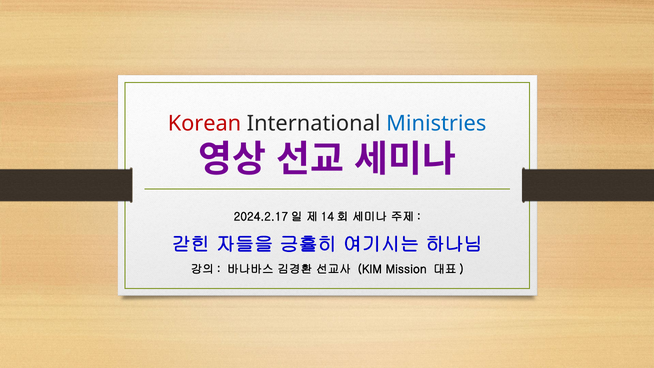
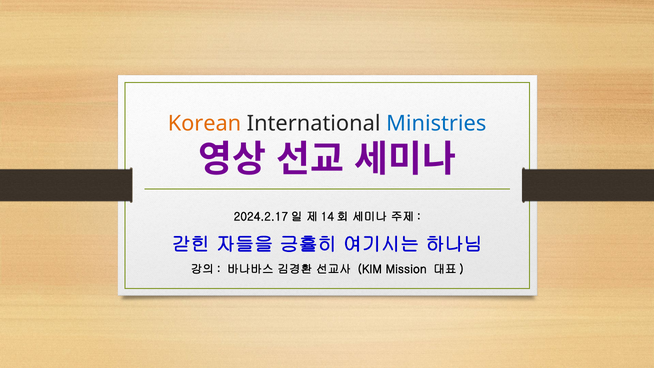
Korean colour: red -> orange
